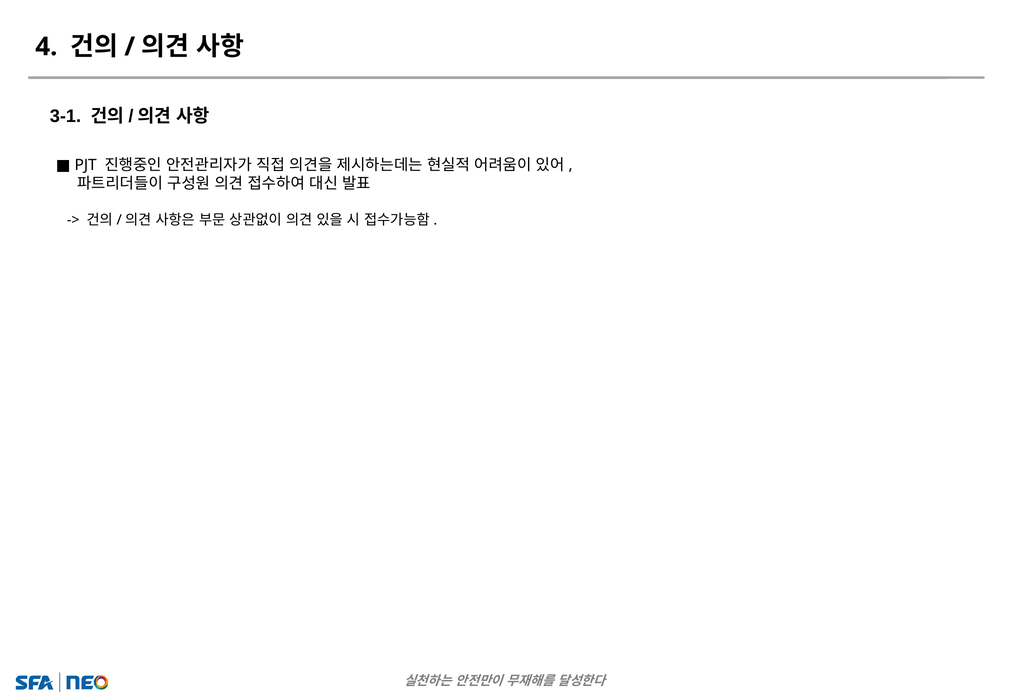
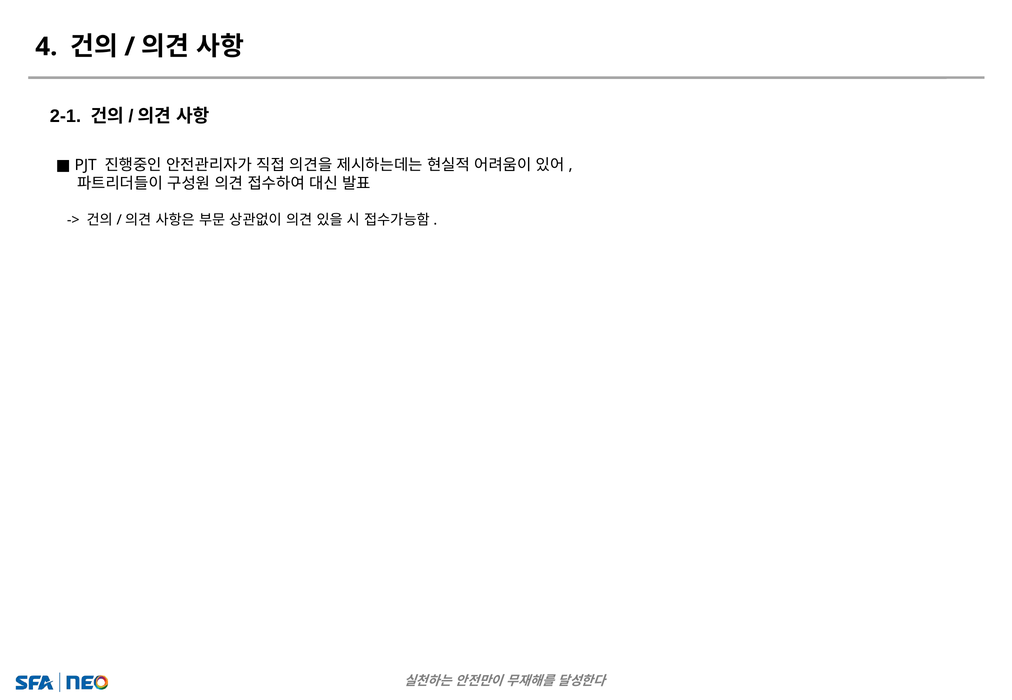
3-1: 3-1 -> 2-1
